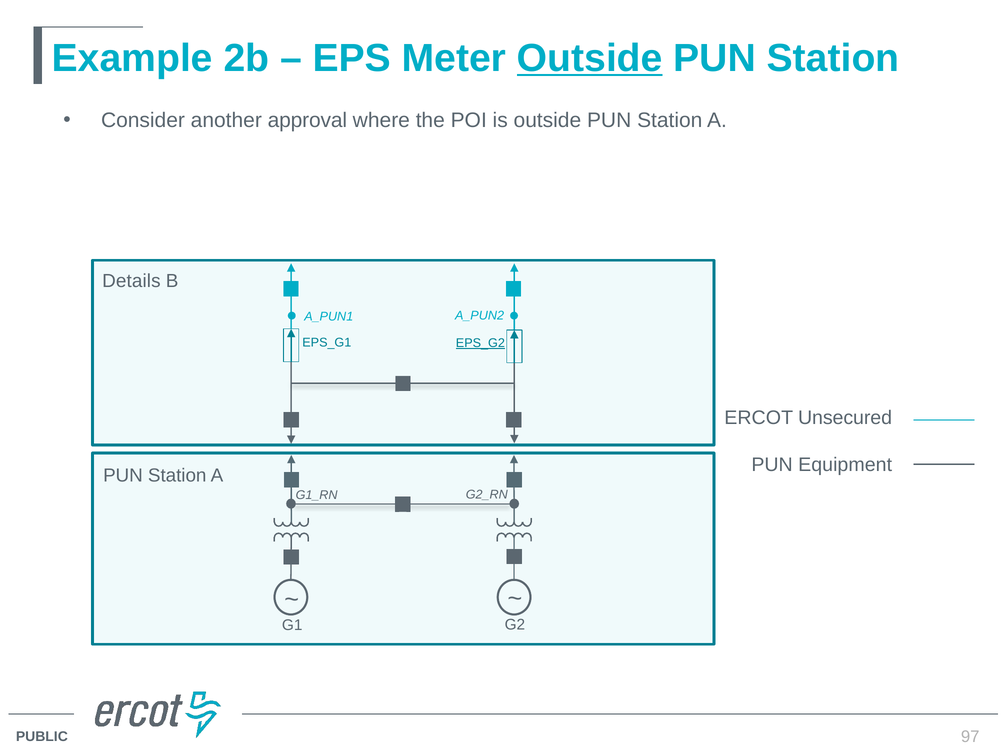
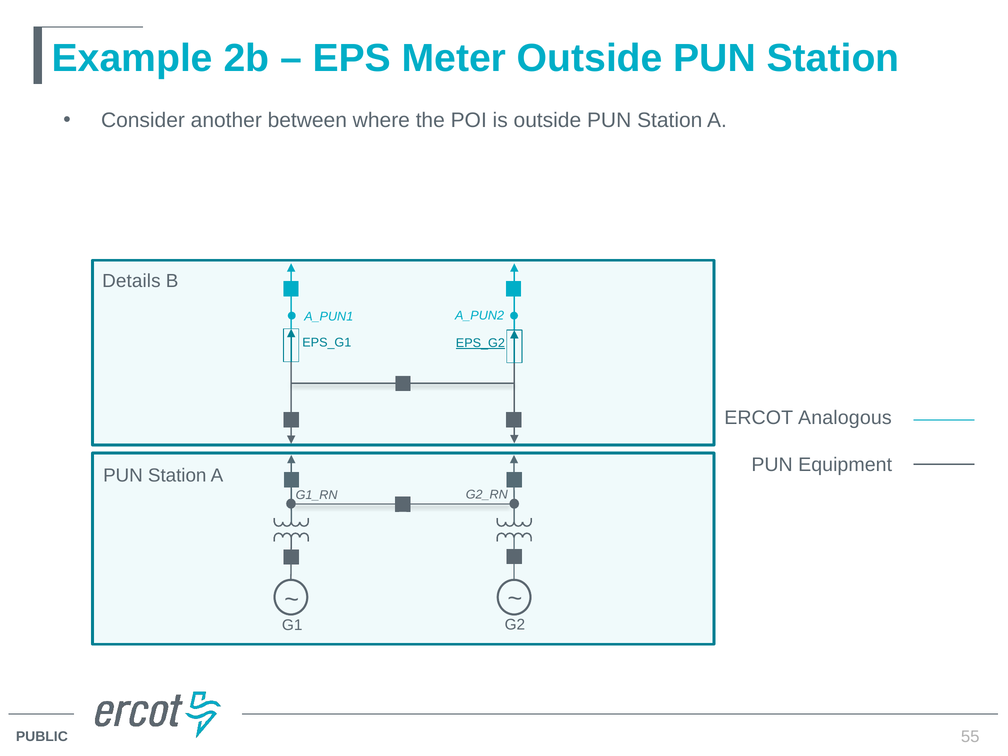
Outside at (590, 58) underline: present -> none
approval: approval -> between
Unsecured: Unsecured -> Analogous
97: 97 -> 55
